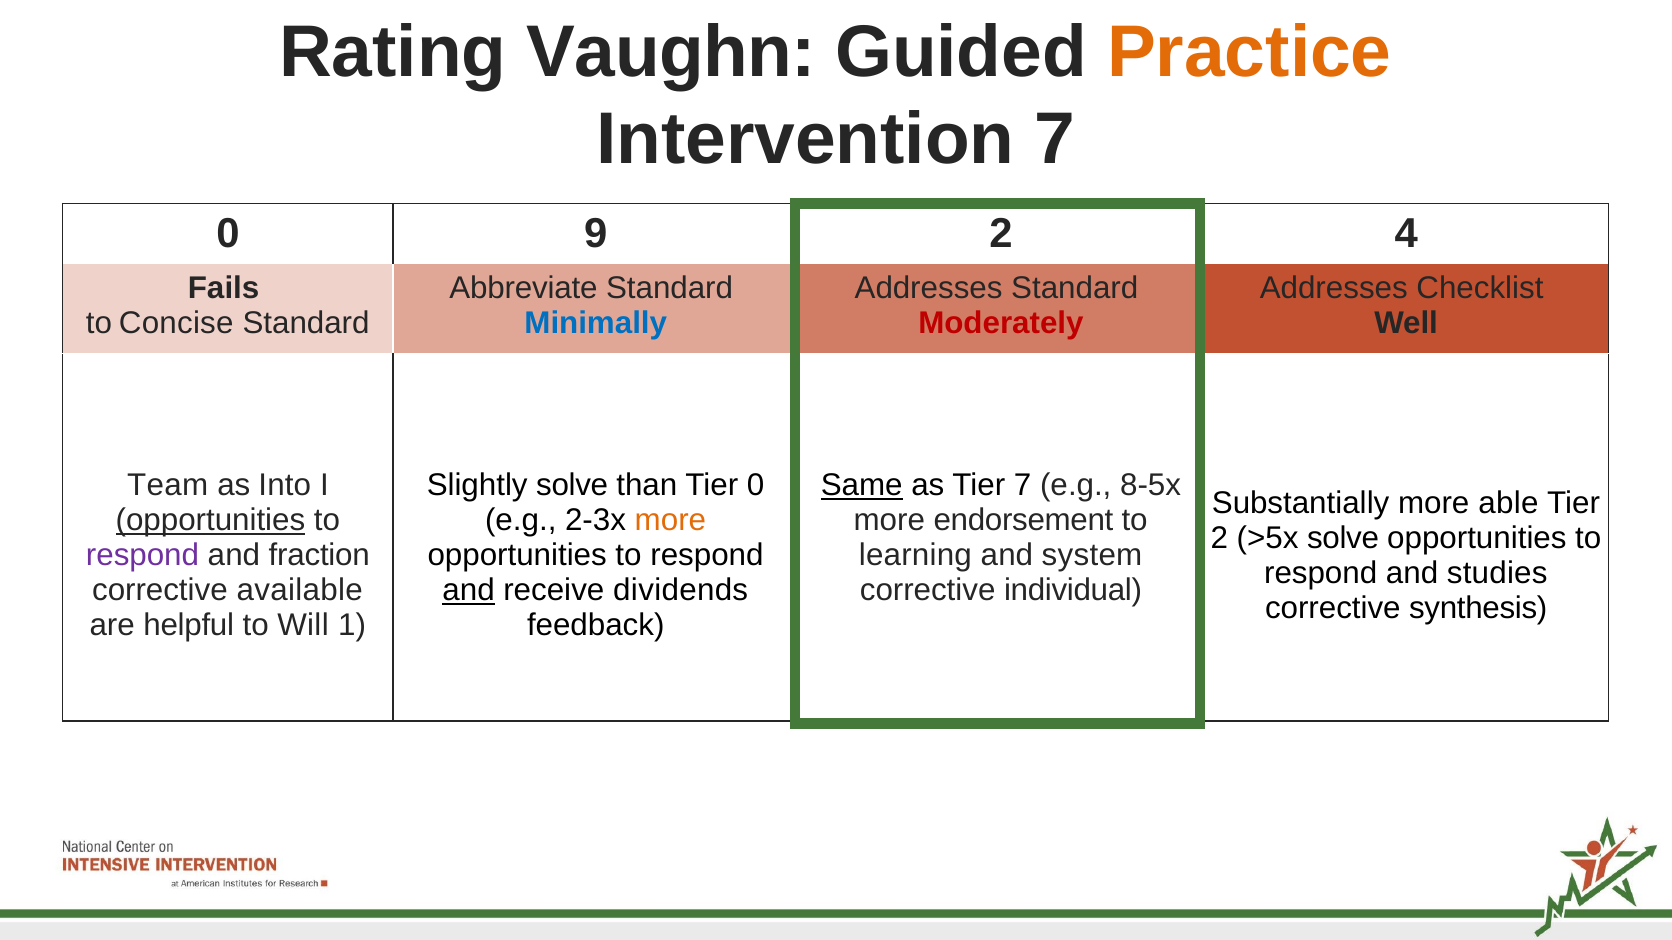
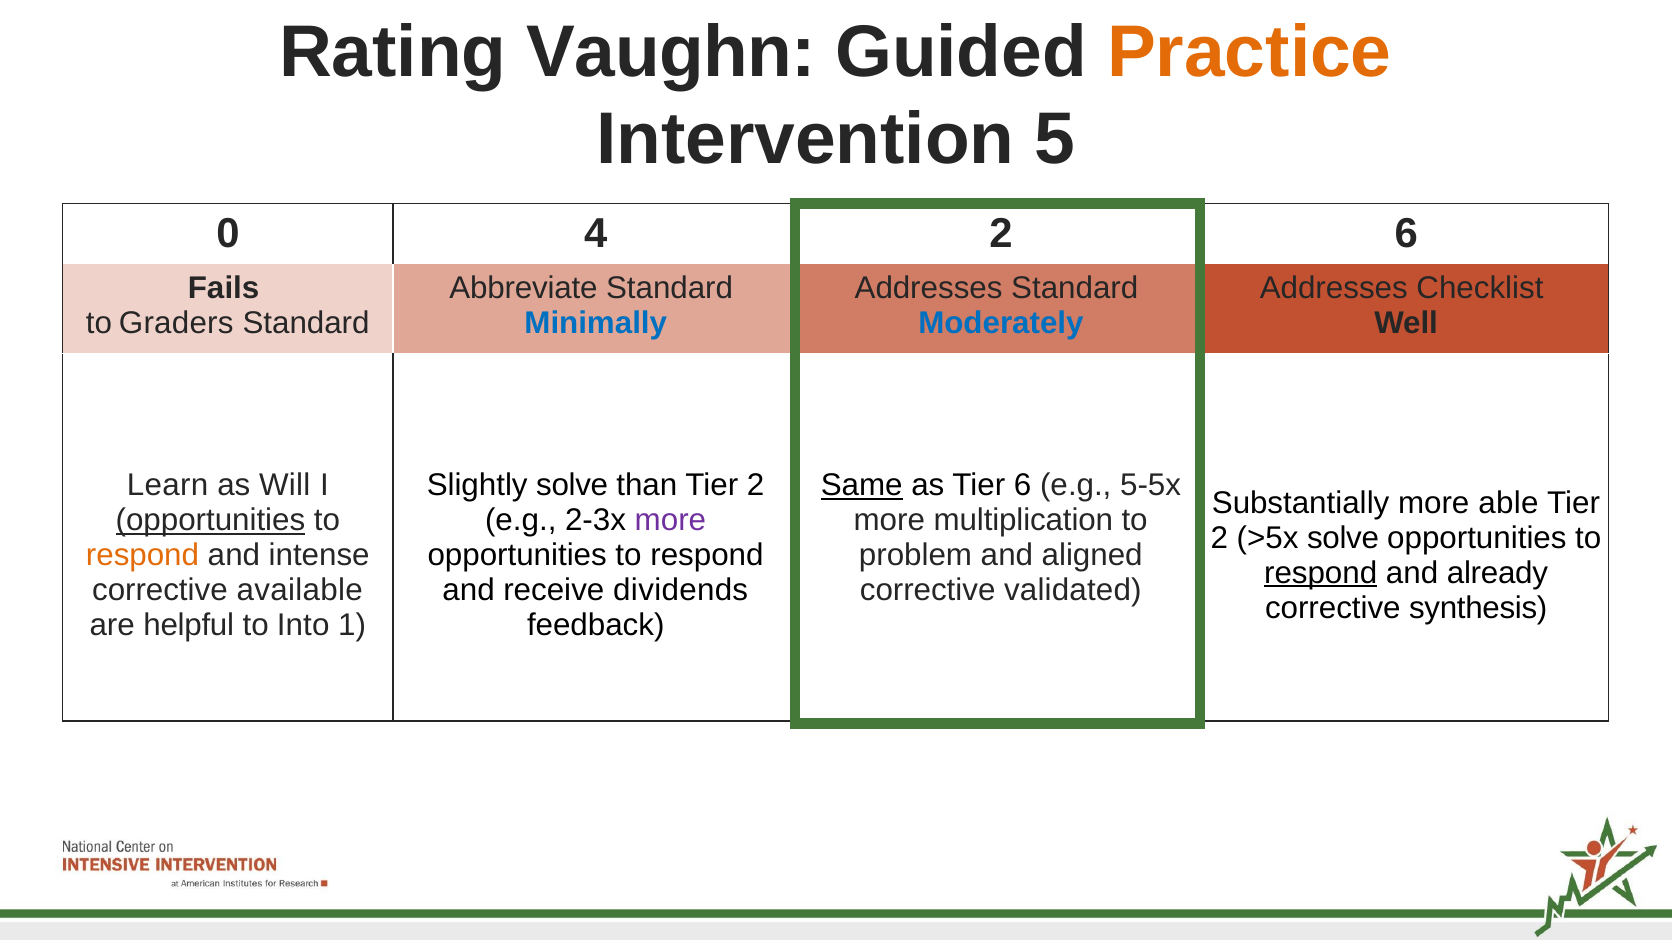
Intervention 7: 7 -> 5
9: 9 -> 4
2 4: 4 -> 6
Concise: Concise -> Graders
Moderately colour: red -> blue
Team: Team -> Learn
Into: Into -> Will
than Tier 0: 0 -> 2
Tier 7: 7 -> 6
8-5x: 8-5x -> 5-5x
more at (670, 521) colour: orange -> purple
endorsement: endorsement -> multiplication
respond at (143, 556) colour: purple -> orange
fraction: fraction -> intense
learning: learning -> problem
system: system -> aligned
respond at (1321, 573) underline: none -> present
studies: studies -> already
and at (469, 591) underline: present -> none
individual: individual -> validated
Will: Will -> Into
